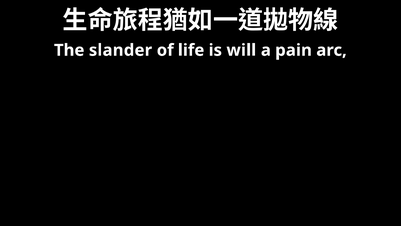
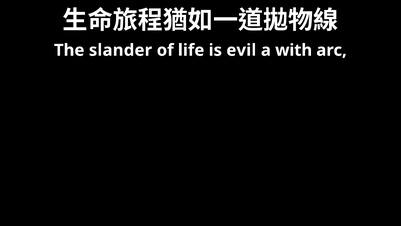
will: will -> evil
pain: pain -> with
